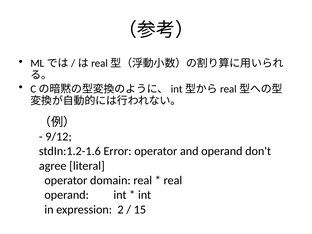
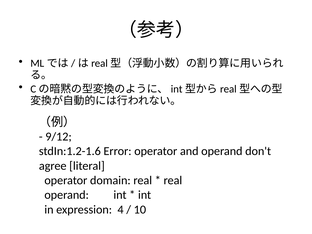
2: 2 -> 4
15: 15 -> 10
